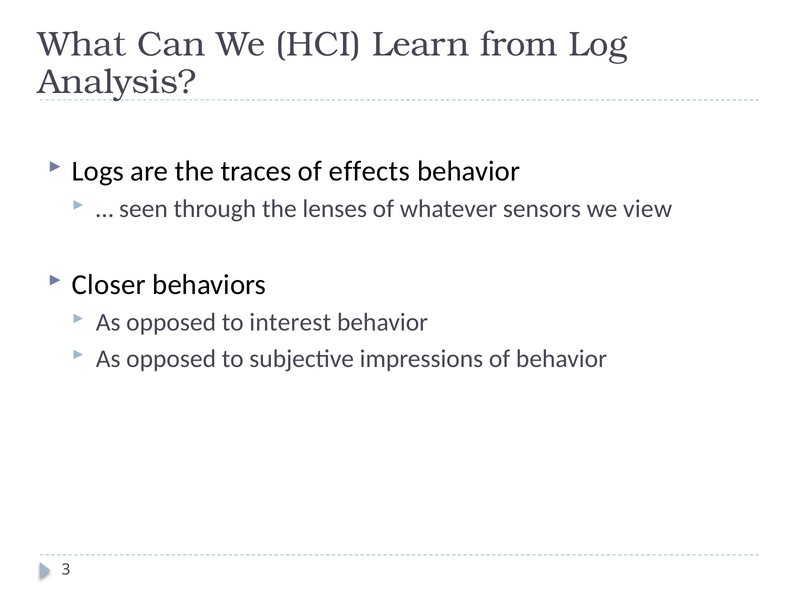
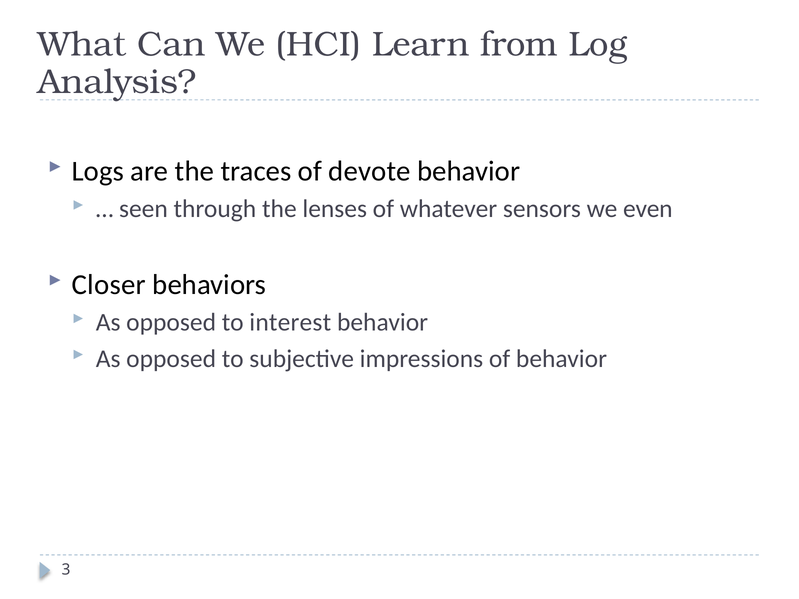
effects: effects -> devote
view: view -> even
